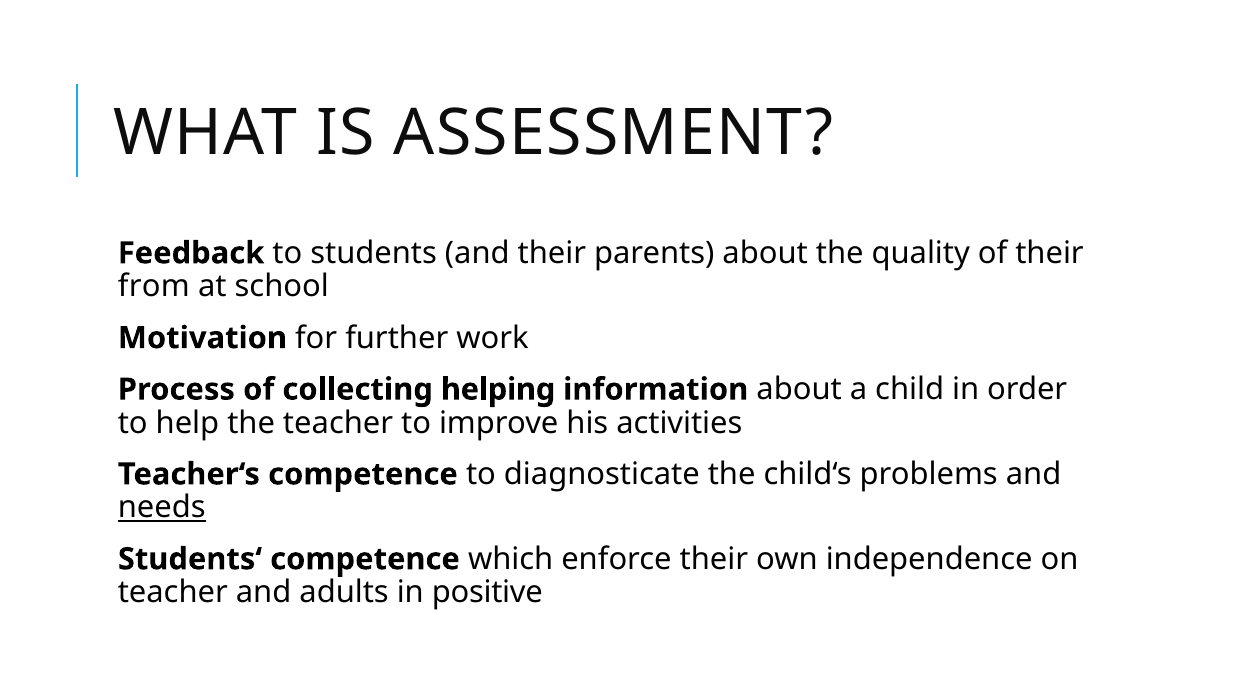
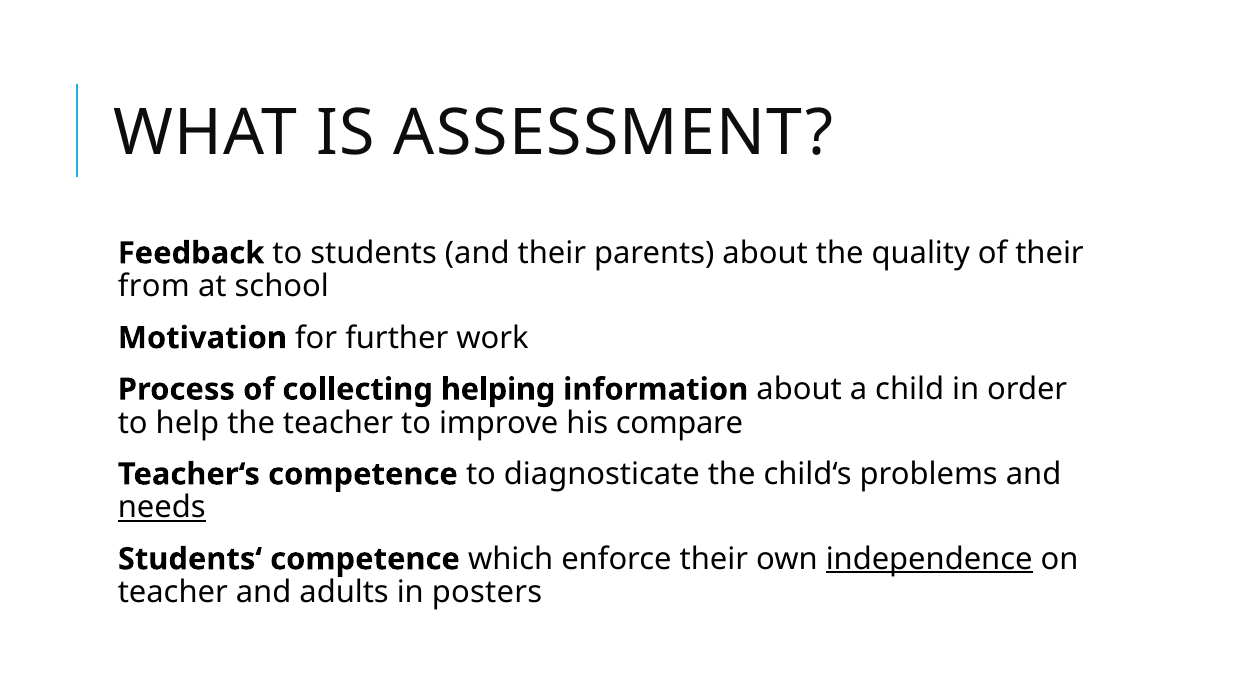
activities: activities -> compare
independence underline: none -> present
positive: positive -> posters
